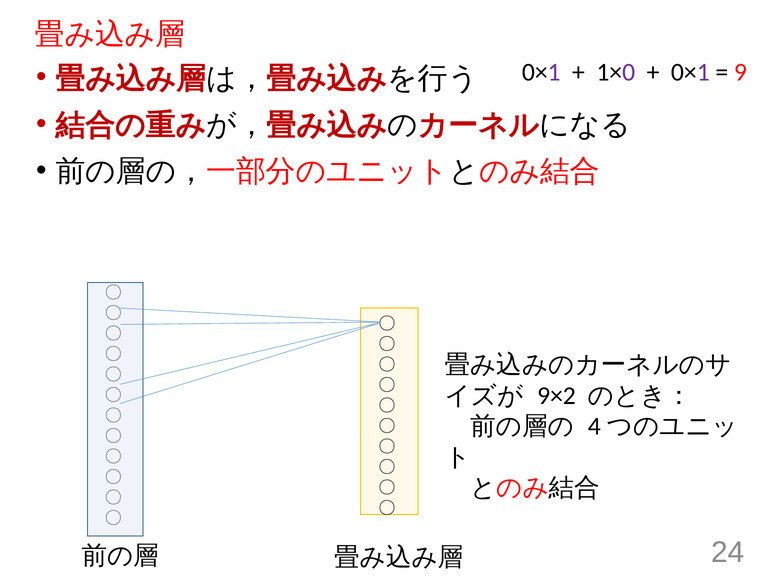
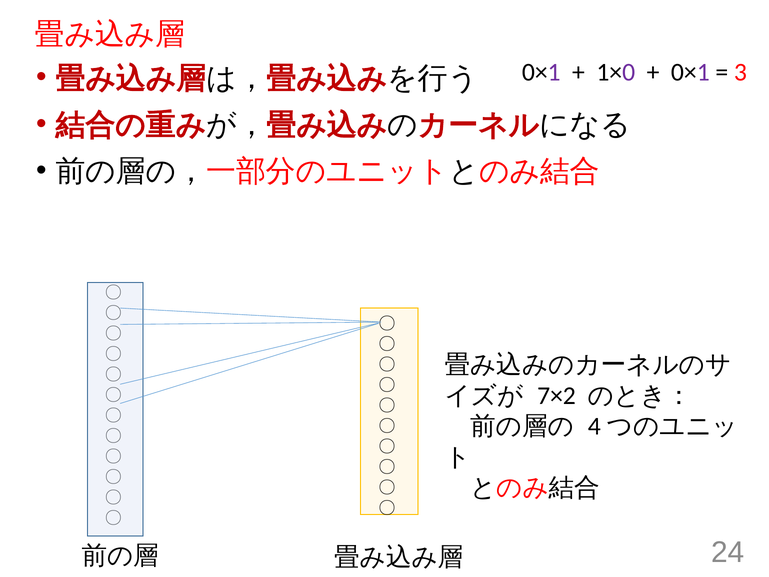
9: 9 -> 3
9×2: 9×2 -> 7×2
